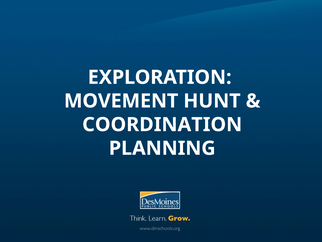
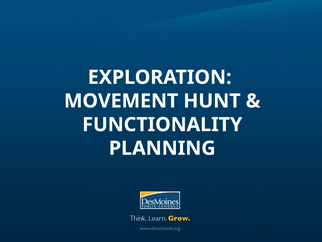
COORDINATION: COORDINATION -> FUNCTIONALITY
